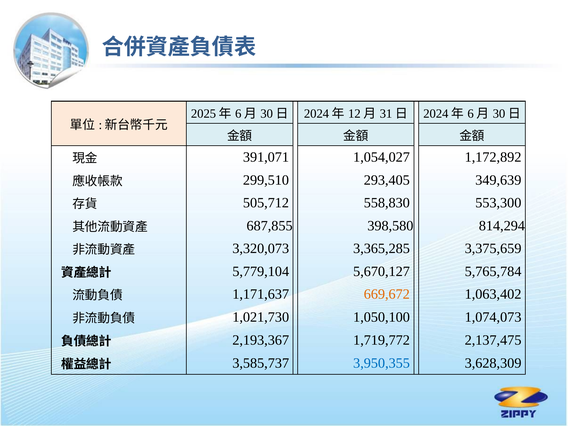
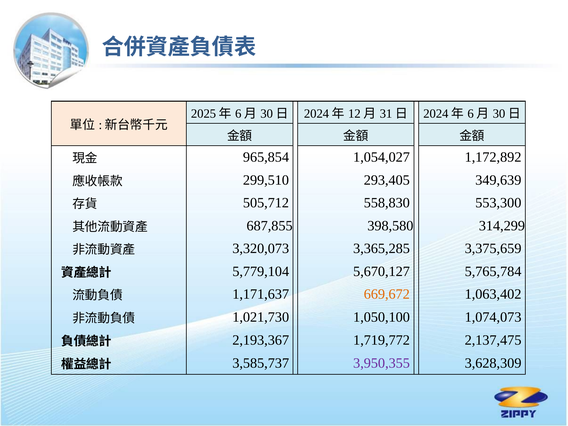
391,071: 391,071 -> 965,854
814,294: 814,294 -> 314,299
3,950,355 colour: blue -> purple
